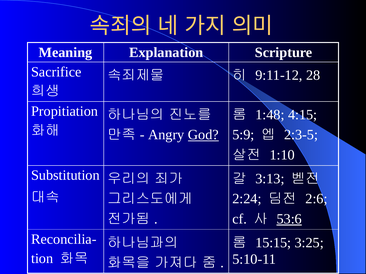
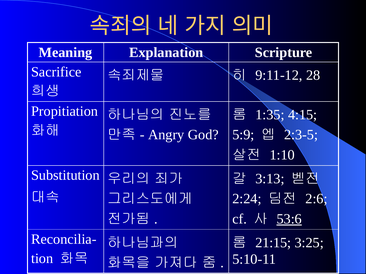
1:48: 1:48 -> 1:35
God underline: present -> none
15:15: 15:15 -> 21:15
